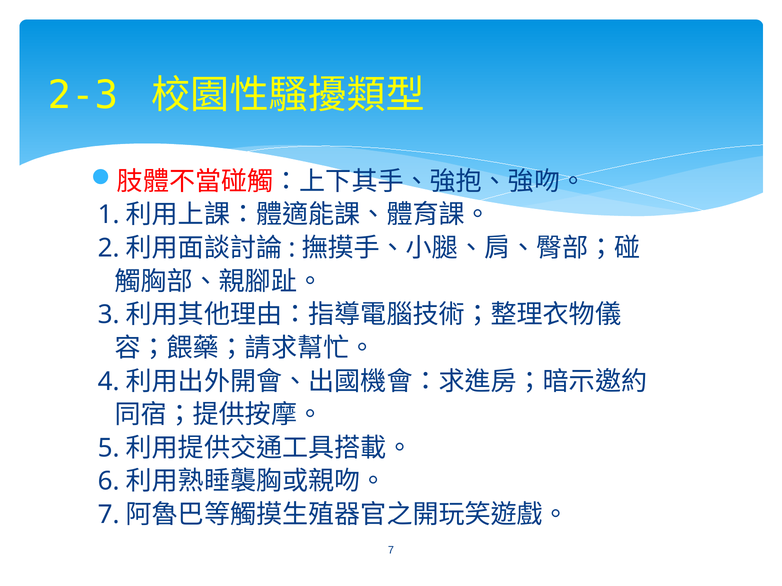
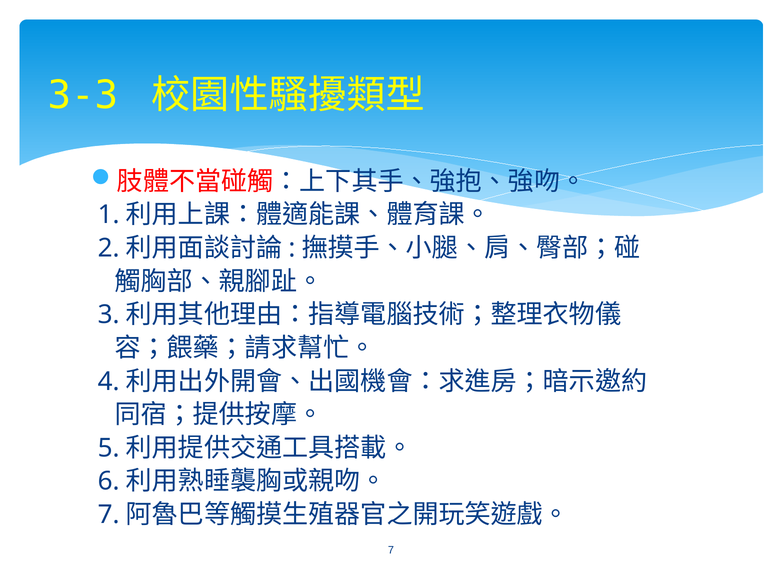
2-3: 2-3 -> 3-3
